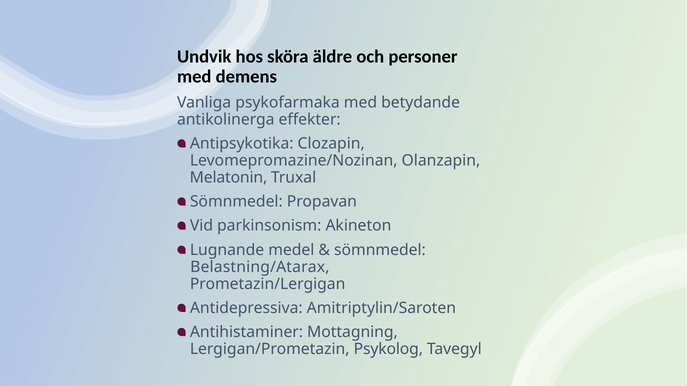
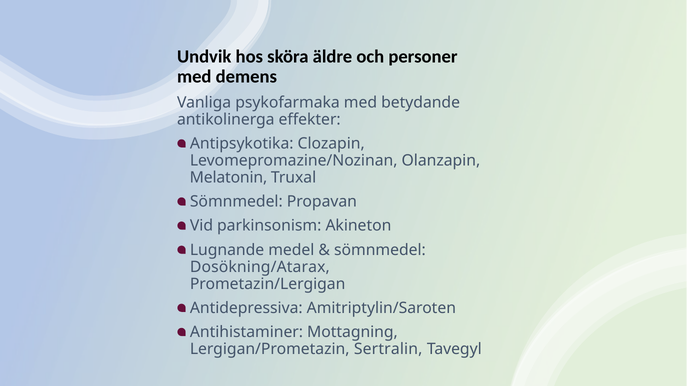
Belastning/Atarax: Belastning/Atarax -> Dosökning/Atarax
Psykolog: Psykolog -> Sertralin
